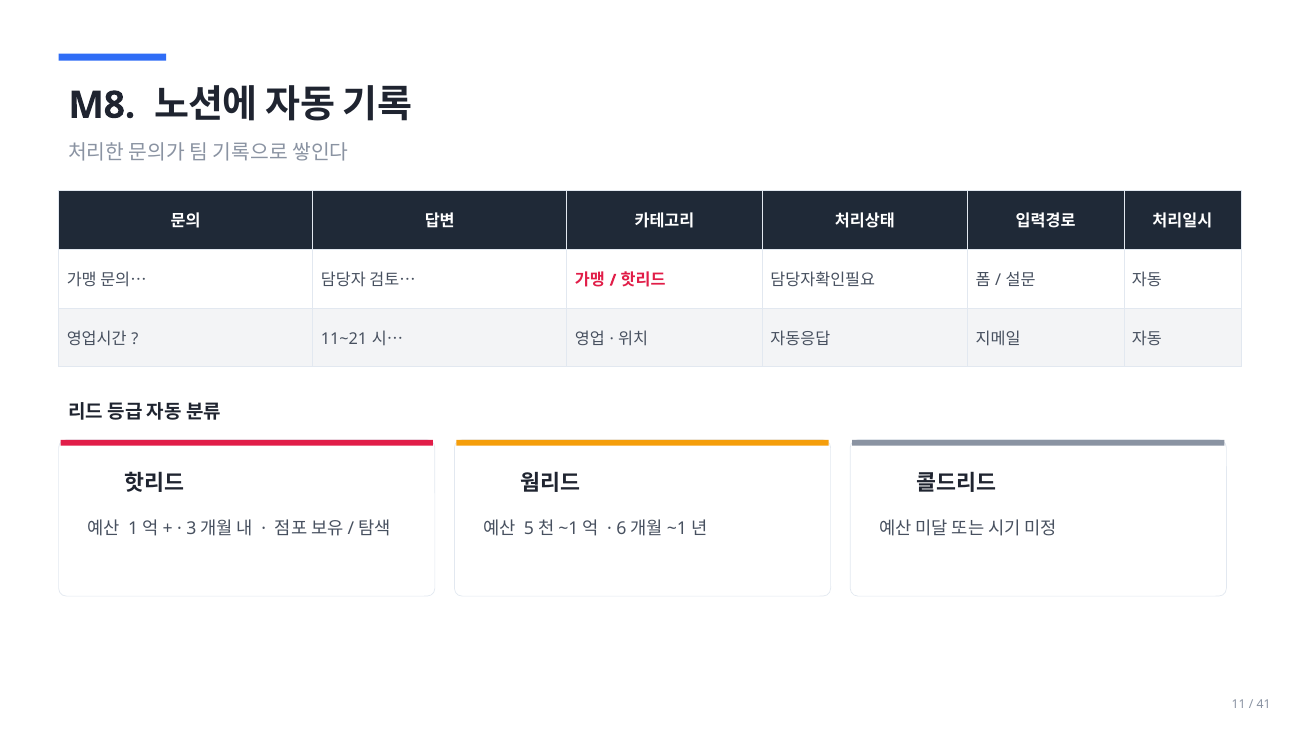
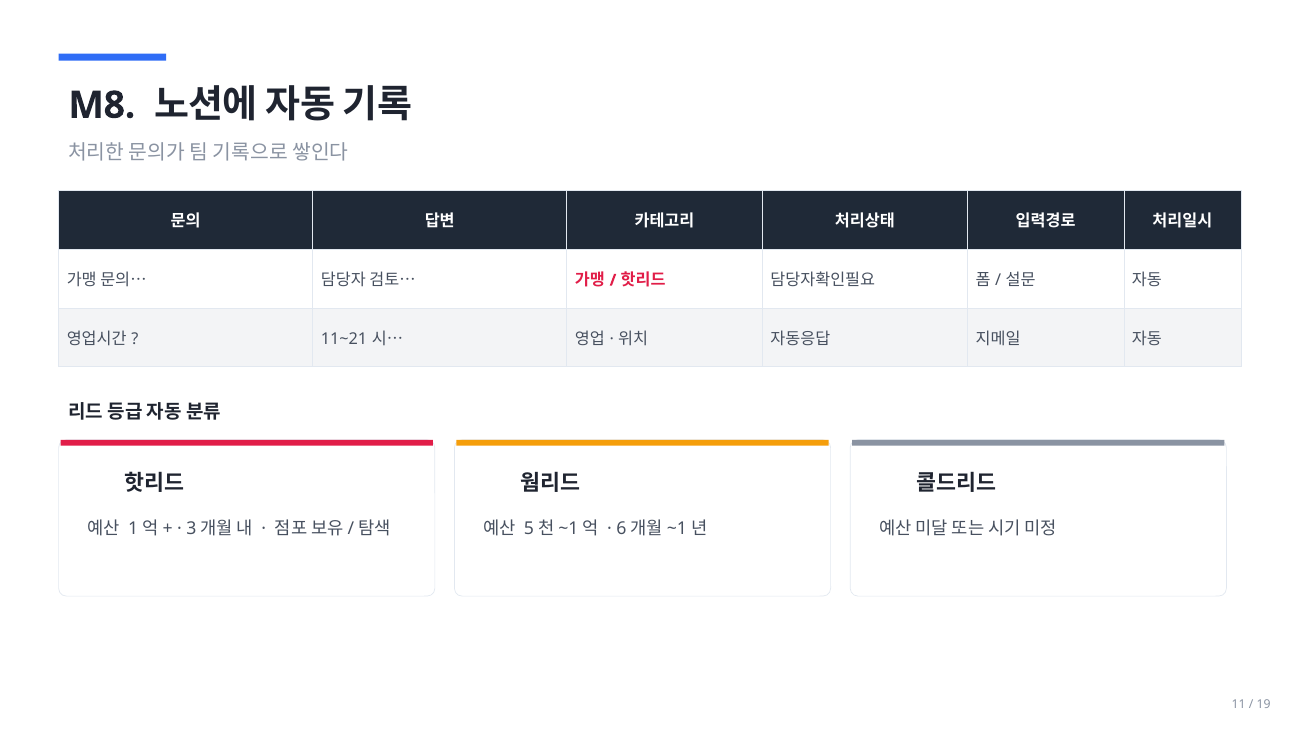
41: 41 -> 19
